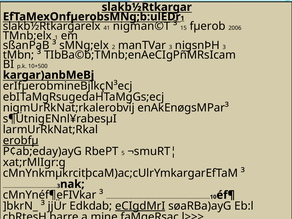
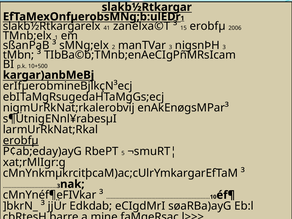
nigman©T: nigman©T -> zanelxa©T
15 fµerob: fµerob -> erobfµ
eCIgdMrI underline: present -> none
